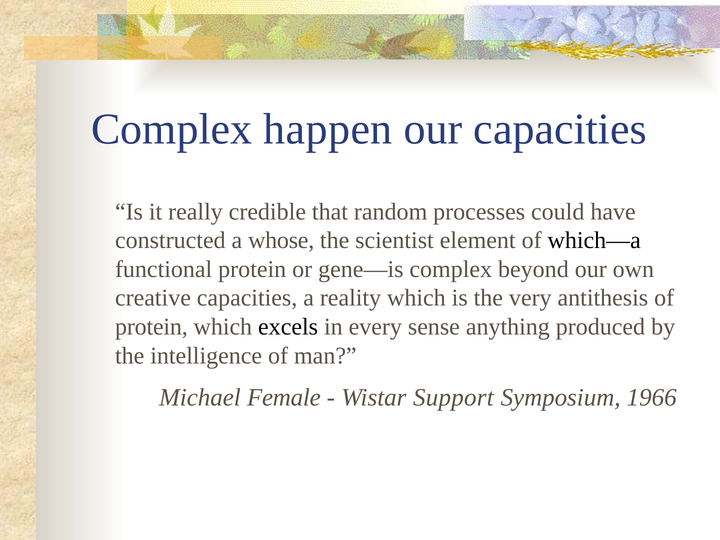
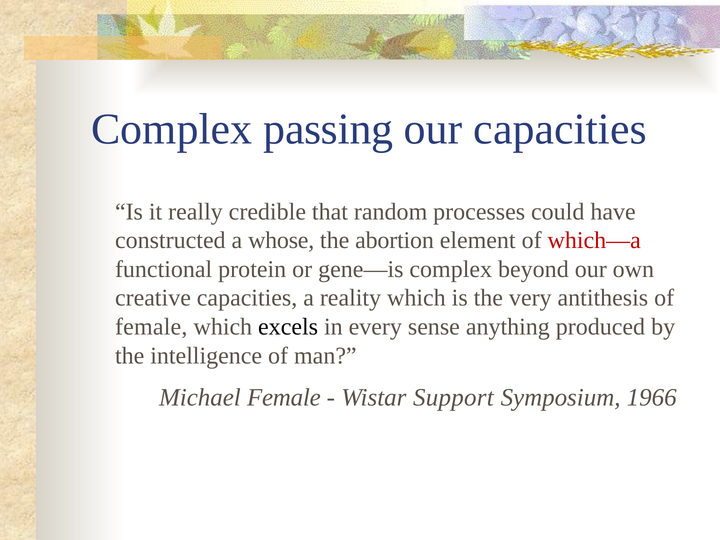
happen: happen -> passing
scientist: scientist -> abortion
which—a colour: black -> red
protein at (151, 327): protein -> female
